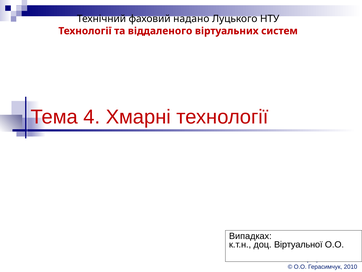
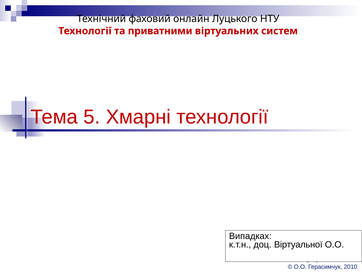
надано: надано -> онлайн
віддаленого: віддаленого -> приватними
4: 4 -> 5
